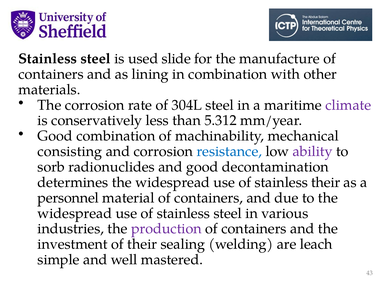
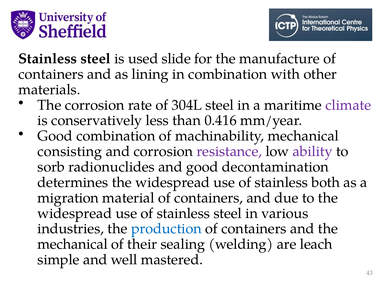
5.312: 5.312 -> 0.416
resistance colour: blue -> purple
stainless their: their -> both
personnel: personnel -> migration
production colour: purple -> blue
investment at (73, 244): investment -> mechanical
